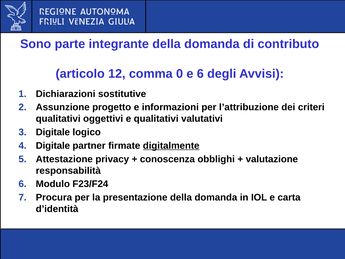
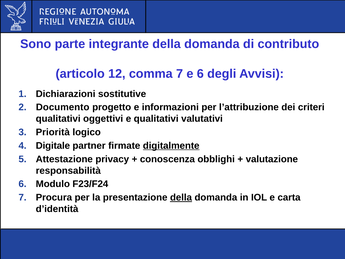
comma 0: 0 -> 7
Assunzione: Assunzione -> Documento
Digitale at (53, 132): Digitale -> Priorità
della at (181, 197) underline: none -> present
